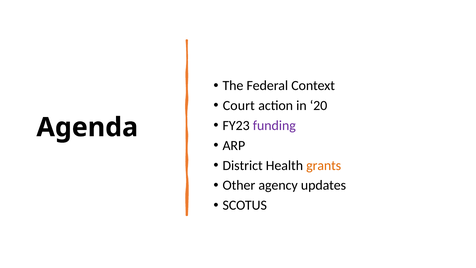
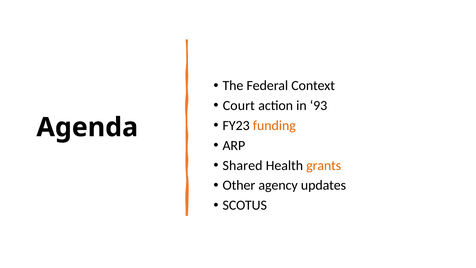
20: 20 -> 93
funding colour: purple -> orange
District: District -> Shared
